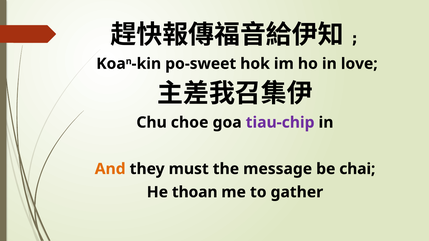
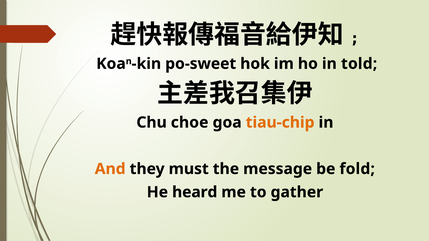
love: love -> told
tiau-chip colour: purple -> orange
chai: chai -> fold
thoan: thoan -> heard
